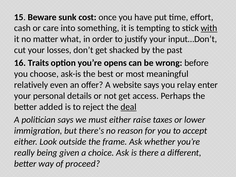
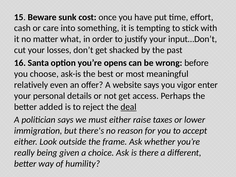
with underline: present -> none
Traits: Traits -> Santa
relay: relay -> vigor
proceed: proceed -> humility
